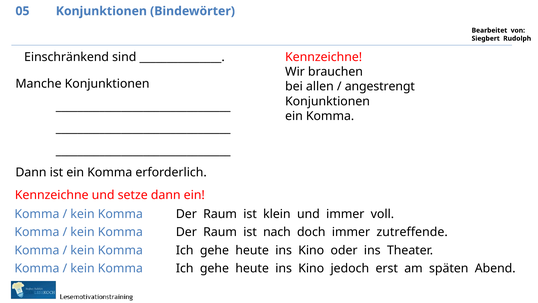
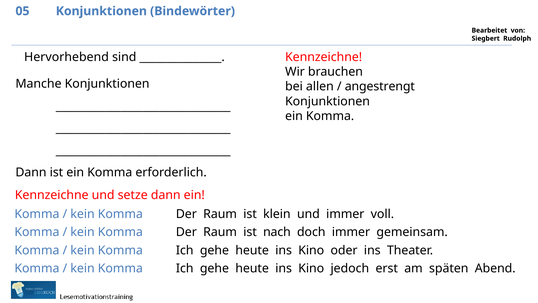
Einschränkend: Einschränkend -> Hervorhebend
zutreffende: zutreffende -> gemeinsam
